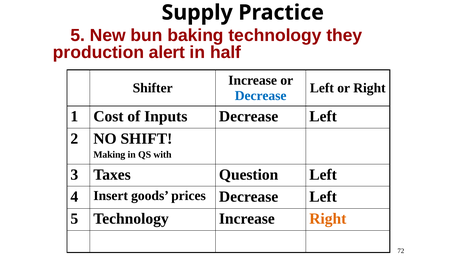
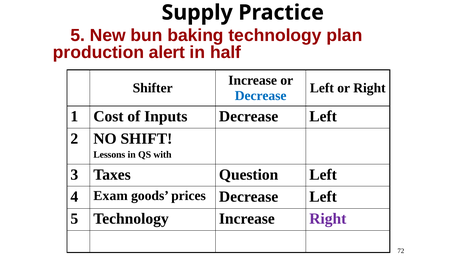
they: they -> plan
Making: Making -> Lessons
Insert: Insert -> Exam
Right at (328, 219) colour: orange -> purple
